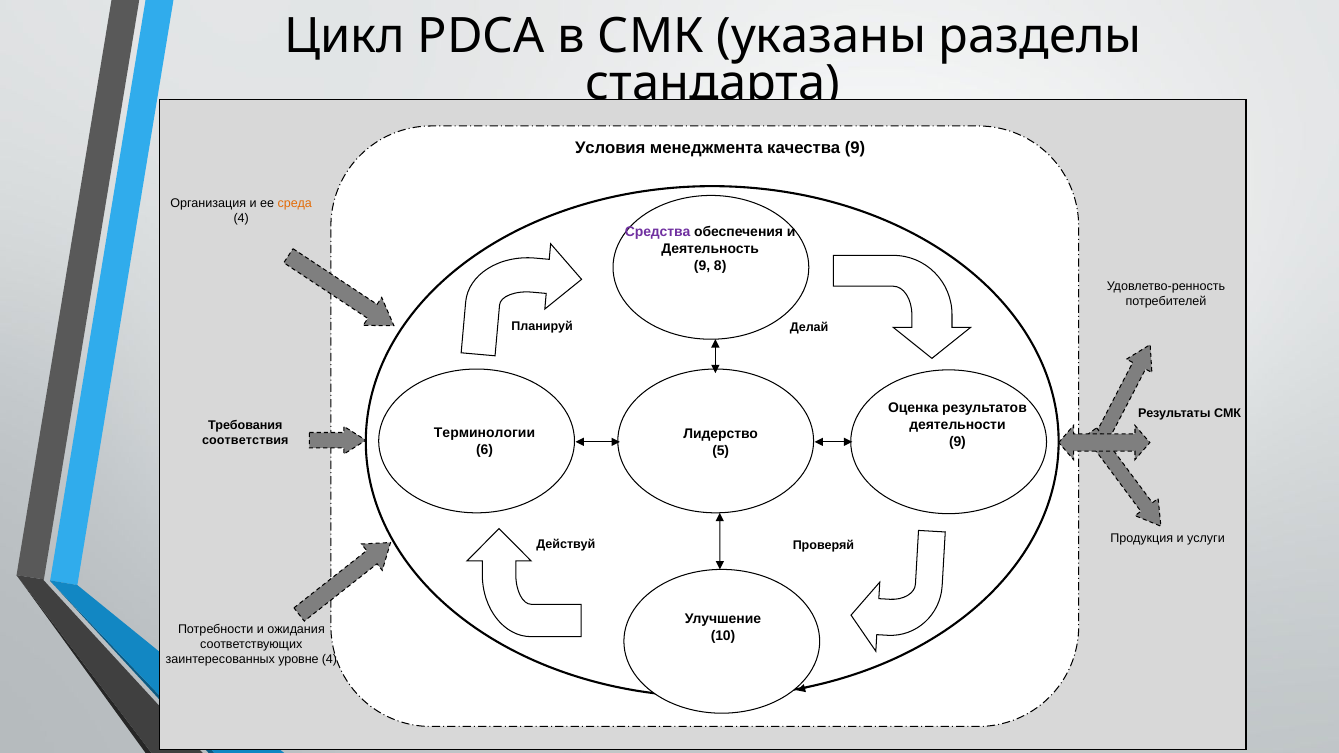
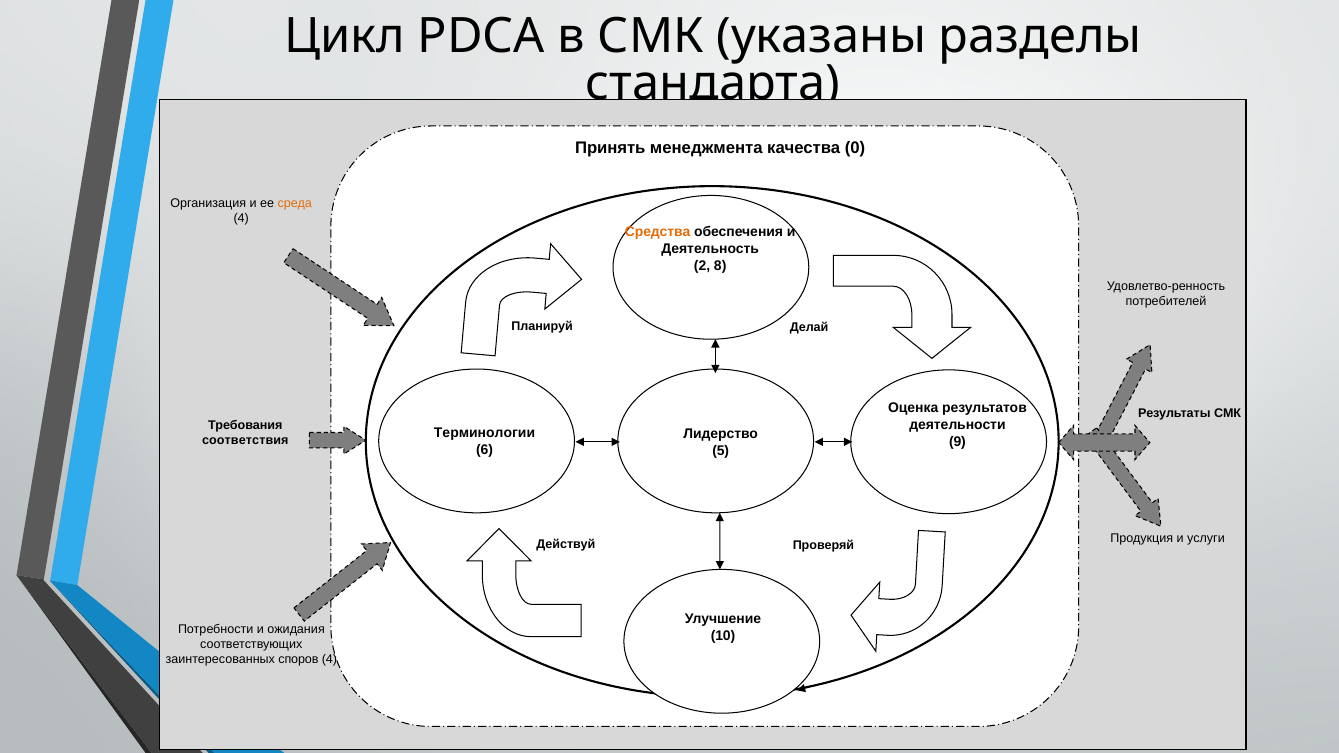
Условия: Условия -> Принять
качества 9: 9 -> 0
Средства colour: purple -> orange
9 at (702, 266): 9 -> 2
уровне: уровне -> споров
